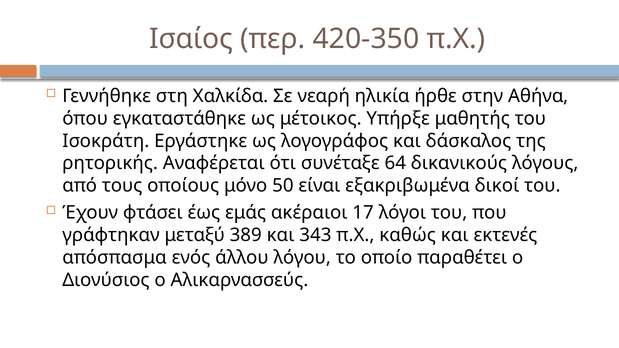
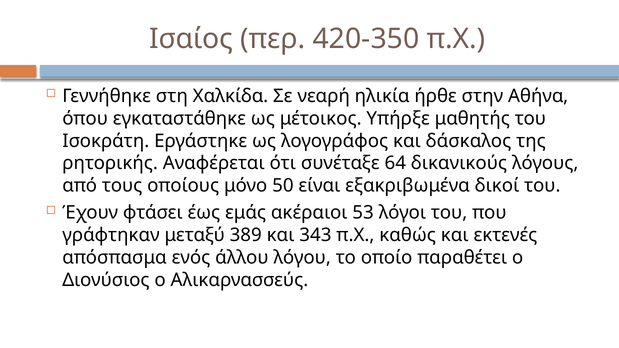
17: 17 -> 53
